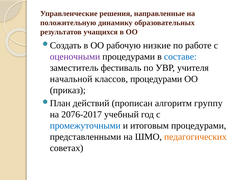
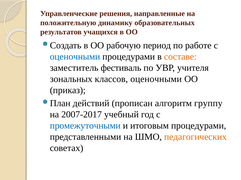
низкие: низкие -> период
оценочными at (75, 57) colour: purple -> blue
составе colour: blue -> orange
начальной: начальной -> зональных
классов процедурами: процедурами -> оценочными
2076-2017: 2076-2017 -> 2007-2017
